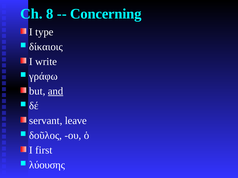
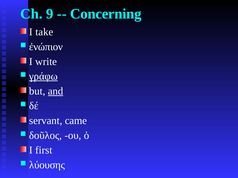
8: 8 -> 9
type: type -> take
δίκαιοις: δίκαιοις -> ἐνώπιον
γράφω underline: none -> present
leave: leave -> came
